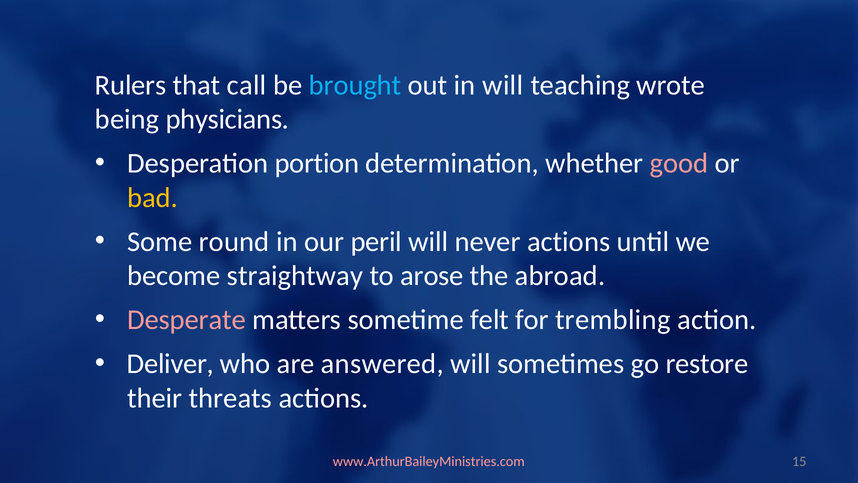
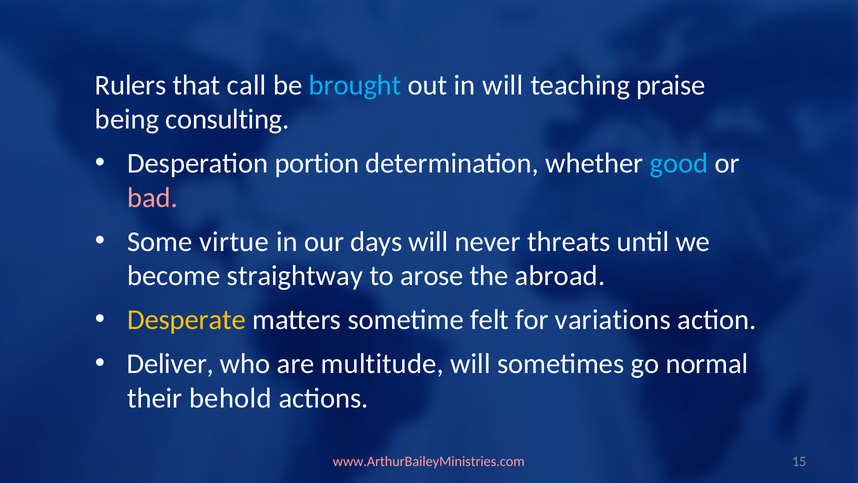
wrote: wrote -> praise
physicians: physicians -> consulting
good colour: pink -> light blue
bad colour: yellow -> pink
round: round -> virtue
peril: peril -> days
never actions: actions -> threats
Desperate colour: pink -> yellow
trembling: trembling -> variations
answered: answered -> multitude
restore: restore -> normal
threats: threats -> behold
